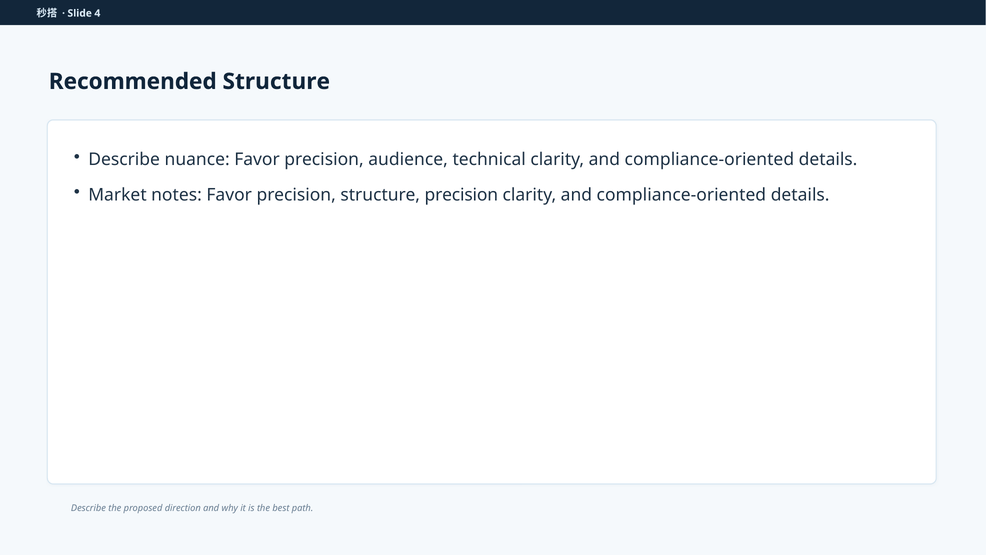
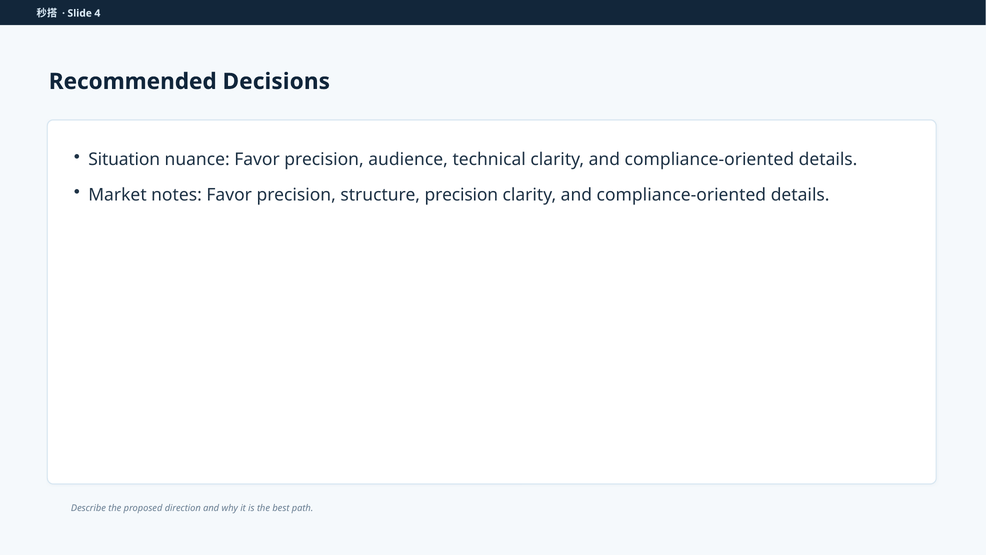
Recommended Structure: Structure -> Decisions
Describe at (124, 160): Describe -> Situation
